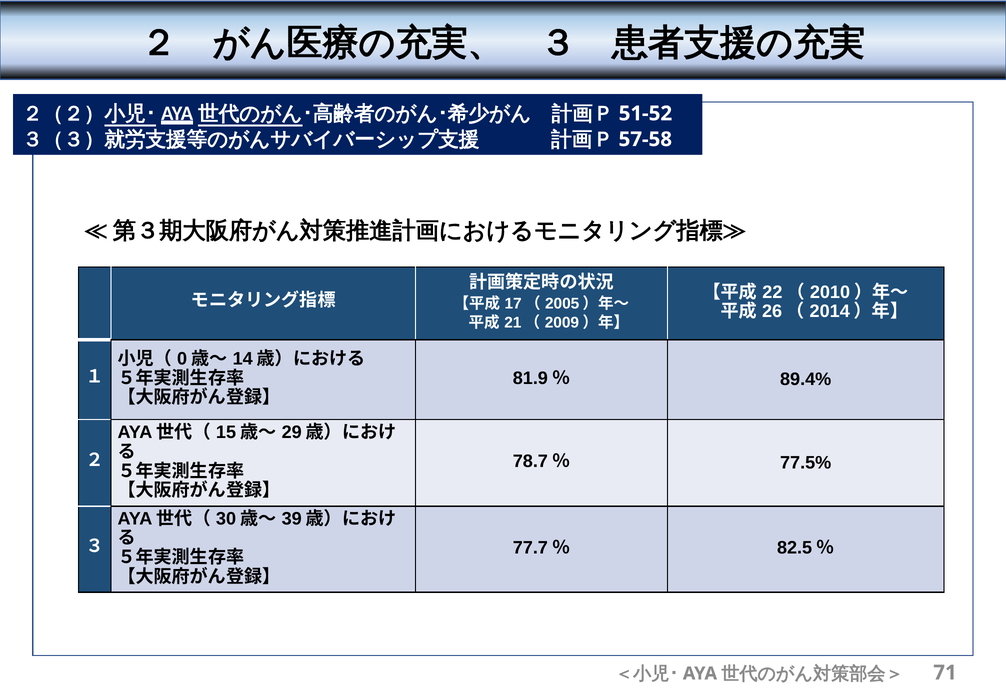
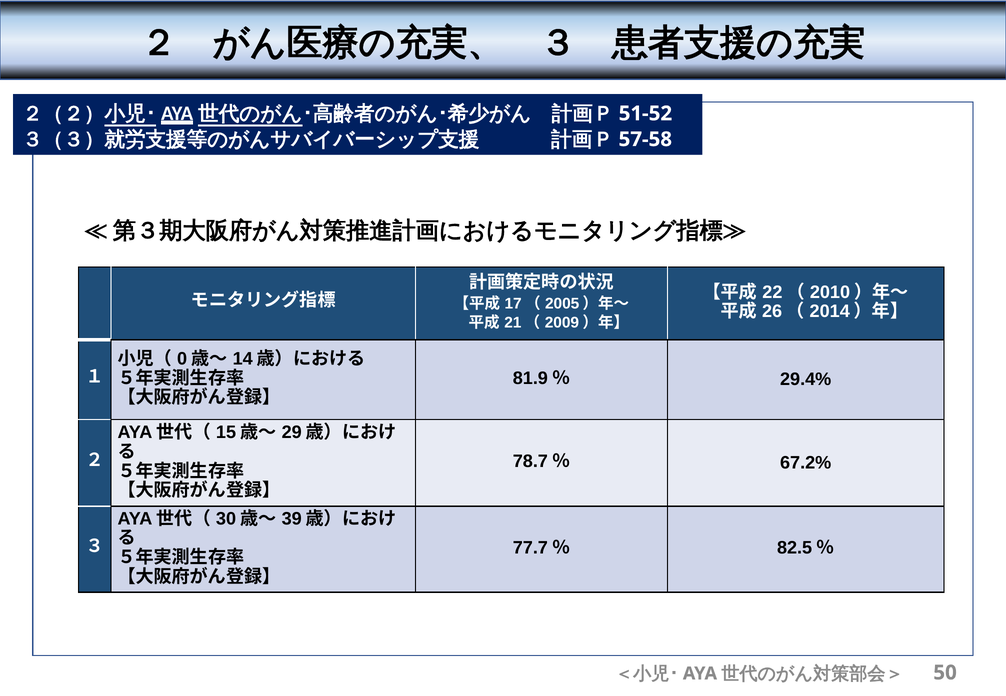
89.4%: 89.4% -> 29.4%
77.5%: 77.5% -> 67.2%
71: 71 -> 50
